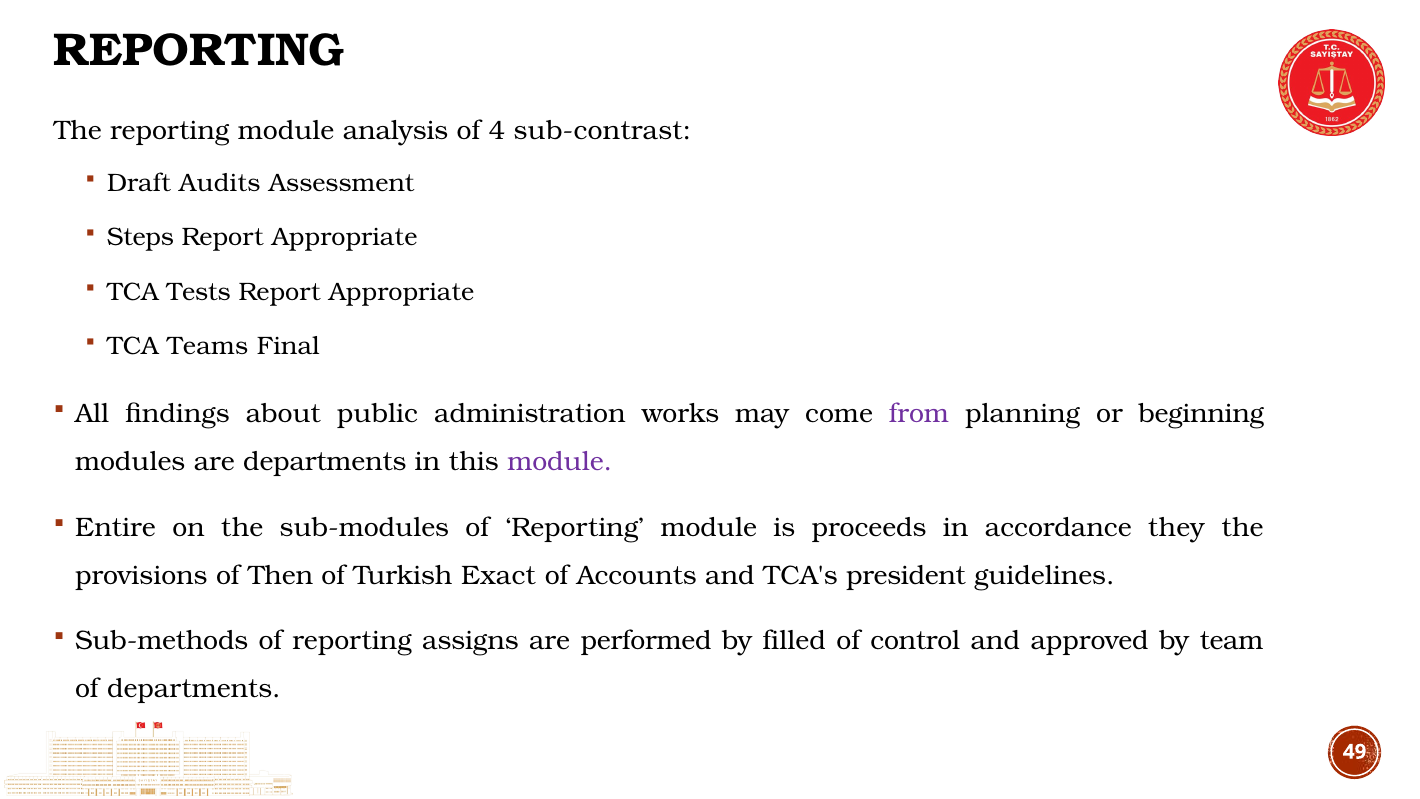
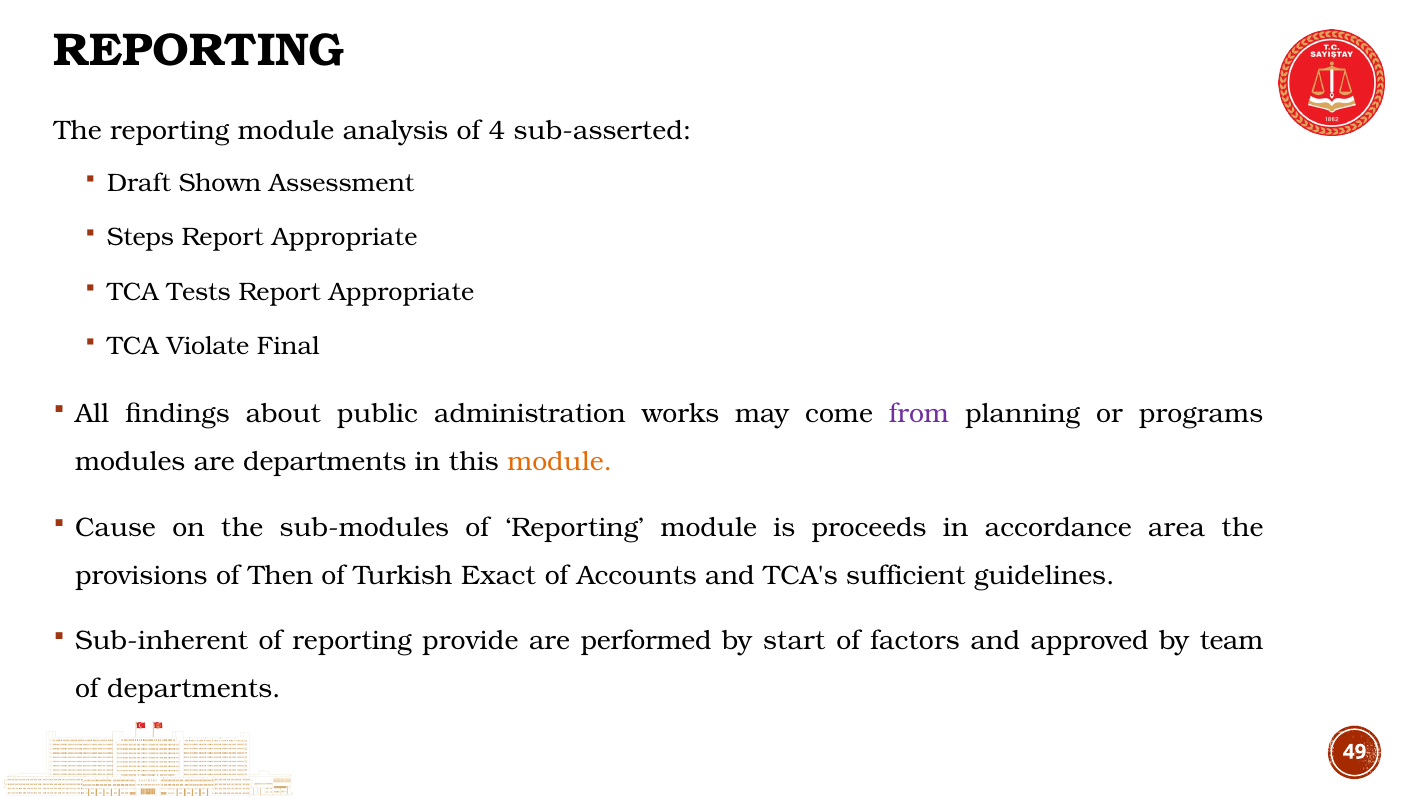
sub-contrast: sub-contrast -> sub-asserted
Audits: Audits -> Shown
Teams: Teams -> Violate
beginning: beginning -> programs
module at (560, 462) colour: purple -> orange
Entire: Entire -> Cause
they: they -> area
president: president -> sufficient
Sub-methods: Sub-methods -> Sub-inherent
assigns: assigns -> provide
filled: filled -> start
control: control -> factors
